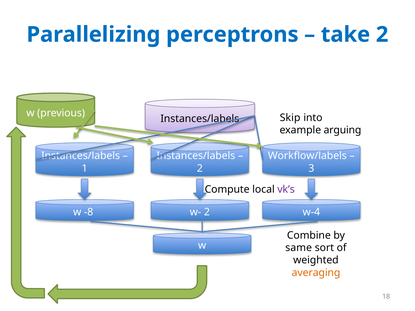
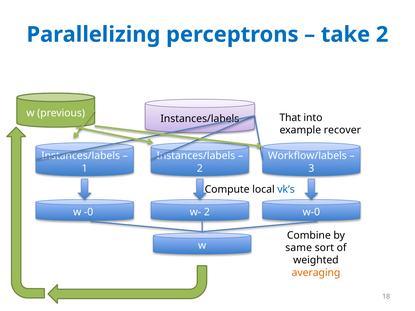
Skip: Skip -> That
arguing: arguing -> recover
vk’s colour: purple -> blue
-8: -8 -> -0
w-4: w-4 -> w-0
